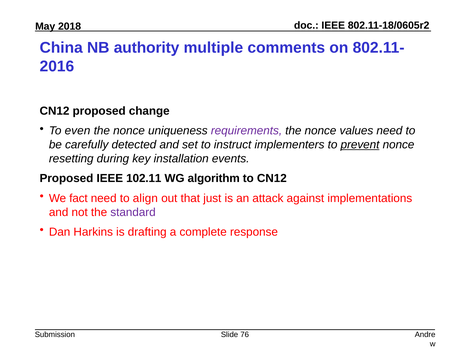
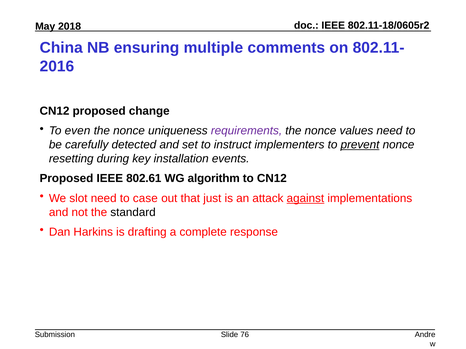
authority: authority -> ensuring
102.11: 102.11 -> 802.61
fact: fact -> slot
align: align -> case
against underline: none -> present
standard colour: purple -> black
